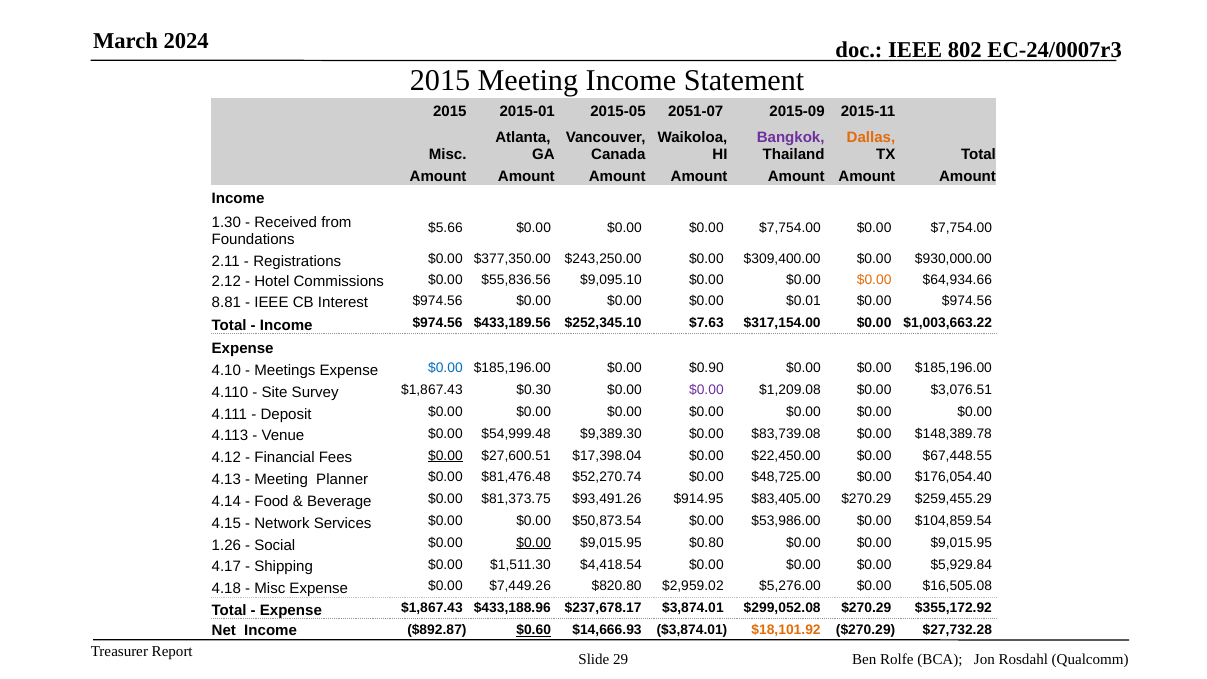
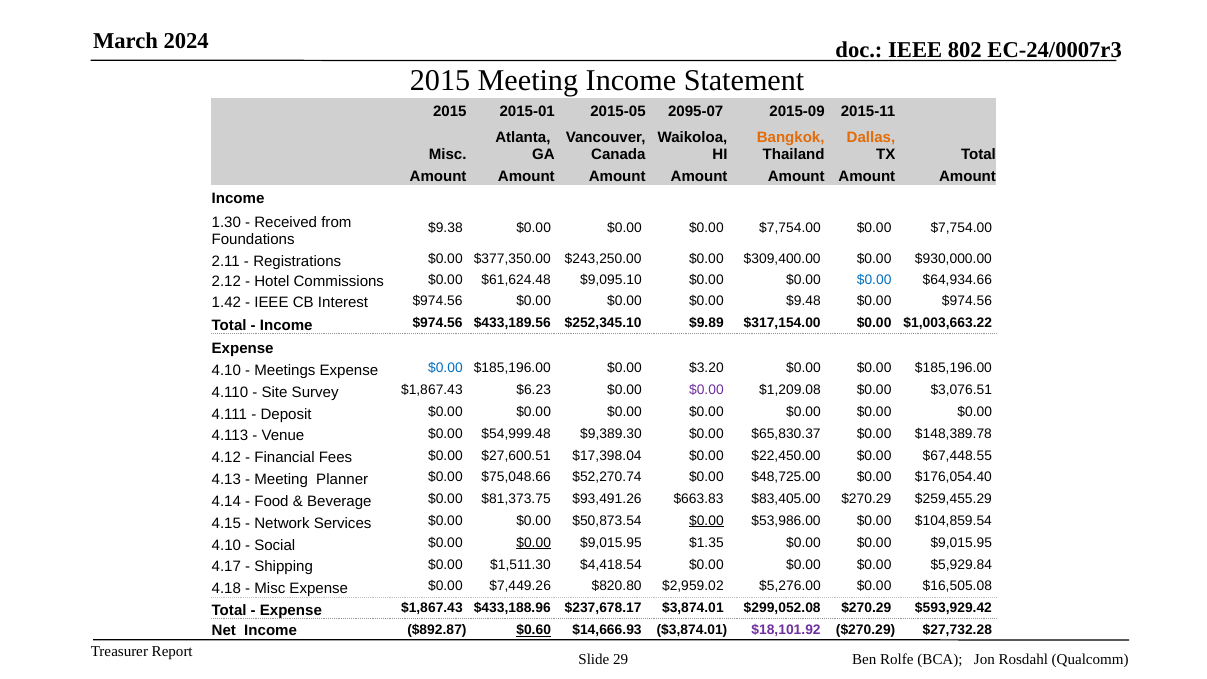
2051-07: 2051-07 -> 2095-07
Bangkok colour: purple -> orange
$5.66: $5.66 -> $9.38
$55,836.56: $55,836.56 -> $61,624.48
$0.00 at (874, 280) colour: orange -> blue
8.81: 8.81 -> 1.42
$0.01: $0.01 -> $9.48
$7.63: $7.63 -> $9.89
$0.90: $0.90 -> $3.20
$0.30: $0.30 -> $6.23
$83,739.08: $83,739.08 -> $65,830.37
$0.00 at (445, 455) underline: present -> none
$81,476.48: $81,476.48 -> $75,048.66
$914.95: $914.95 -> $663.83
$0.00 at (706, 521) underline: none -> present
1.26 at (226, 545): 1.26 -> 4.10
$0.80: $0.80 -> $1.35
$355,172.92: $355,172.92 -> $593,929.42
$18,101.92 colour: orange -> purple
